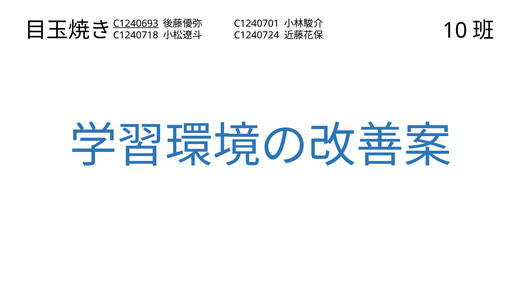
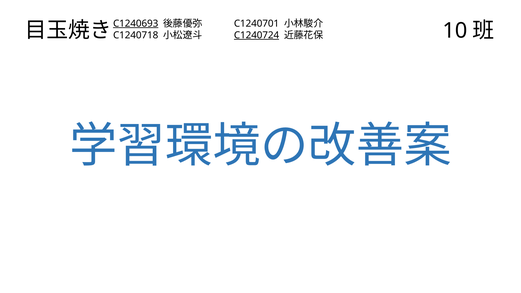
C1240724 underline: none -> present
